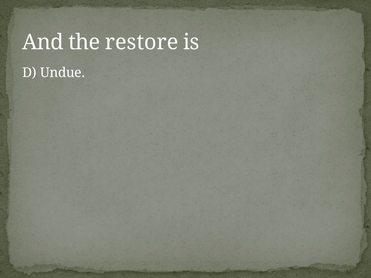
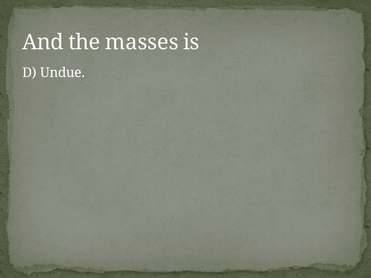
restore: restore -> masses
